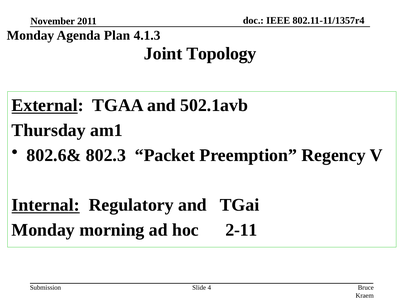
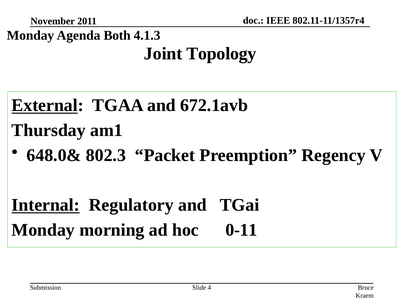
Plan: Plan -> Both
502.1avb: 502.1avb -> 672.1avb
802.6&: 802.6& -> 648.0&
2-11: 2-11 -> 0-11
